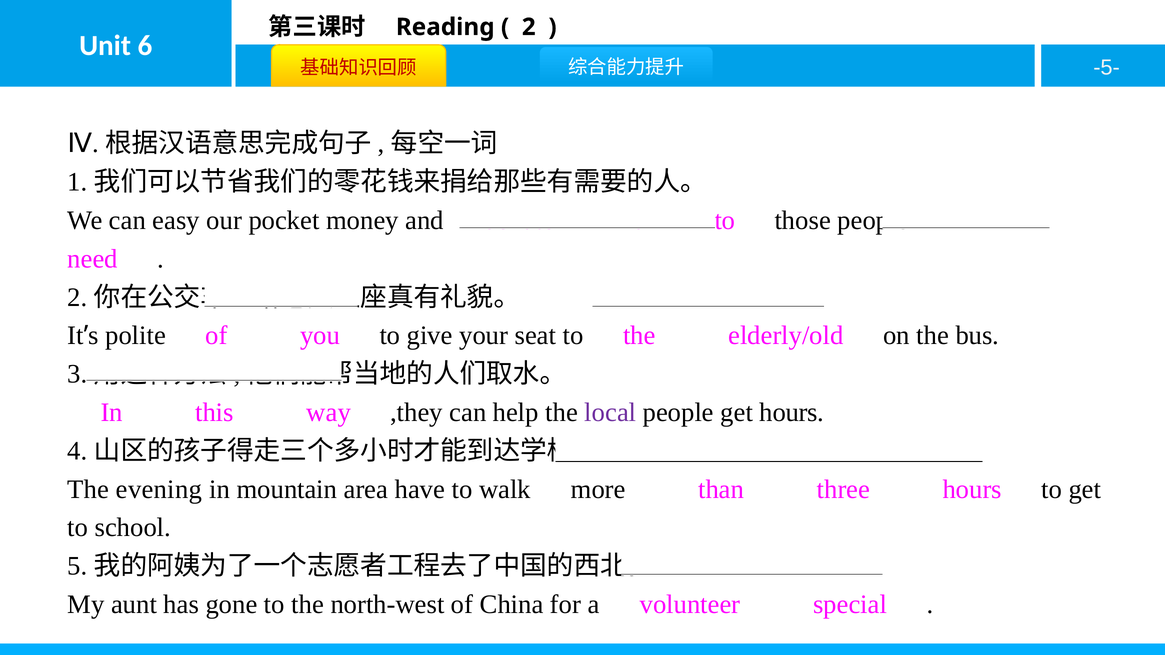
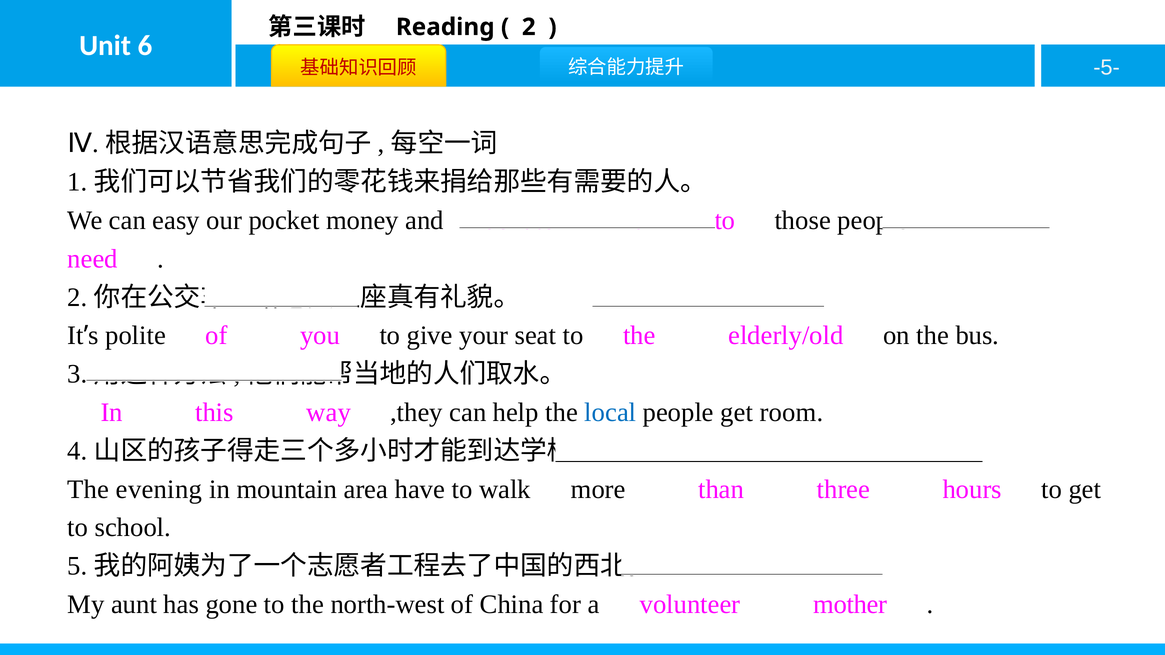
local colour: purple -> blue
get hours: hours -> room
special: special -> mother
